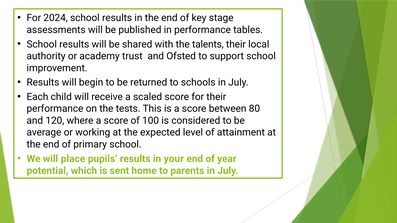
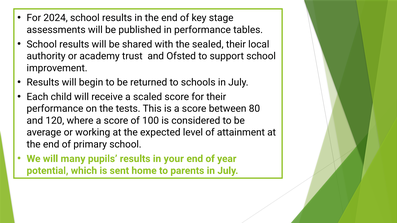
talents: talents -> sealed
place: place -> many
